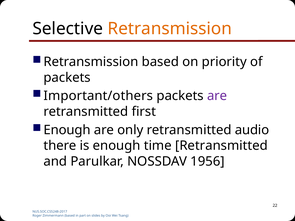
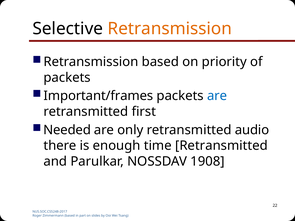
Important/others: Important/others -> Important/frames
are at (217, 96) colour: purple -> blue
Enough at (67, 130): Enough -> Needed
1956: 1956 -> 1908
